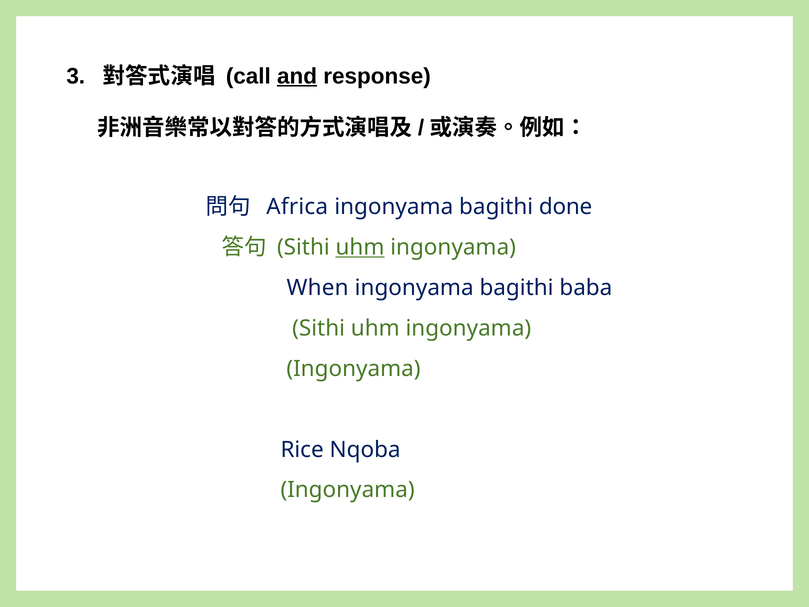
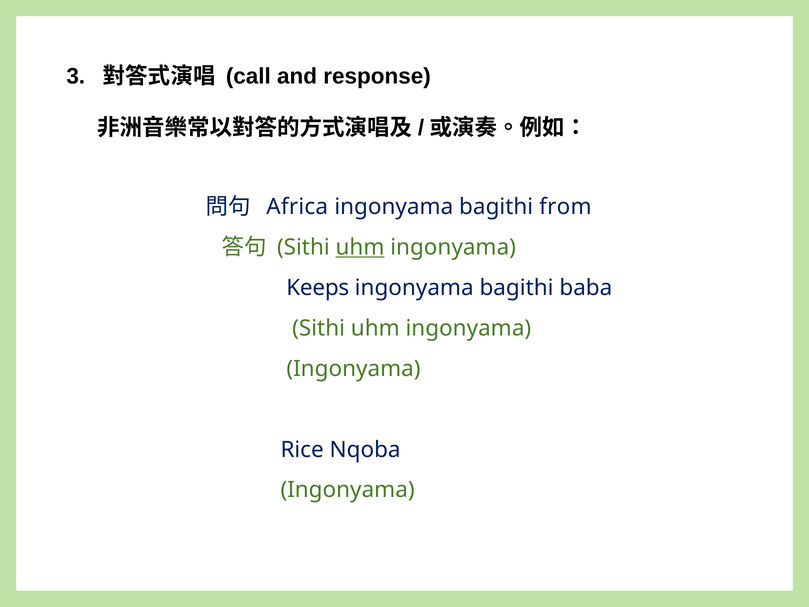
and underline: present -> none
done: done -> from
When: When -> Keeps
